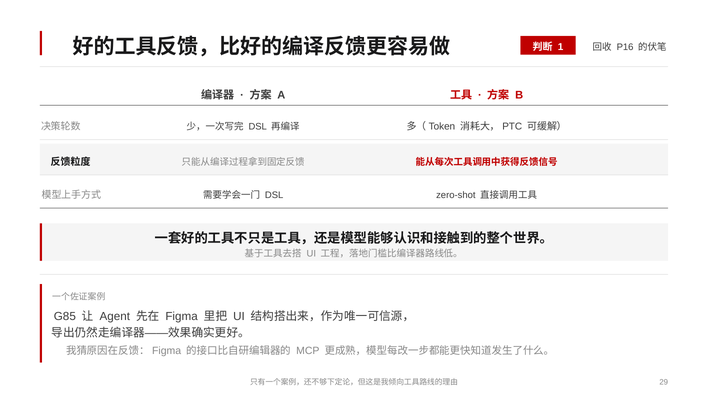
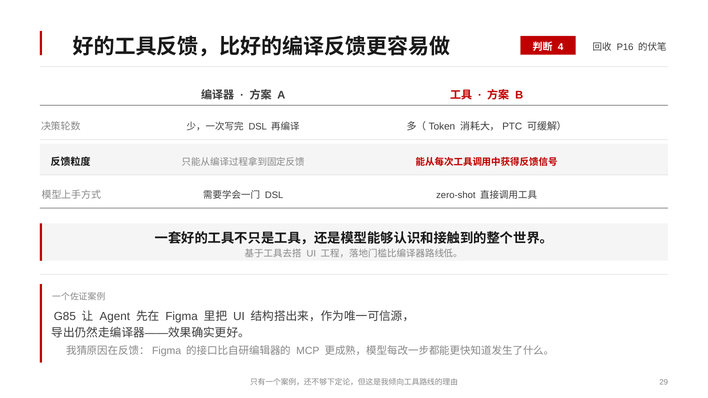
1: 1 -> 4
